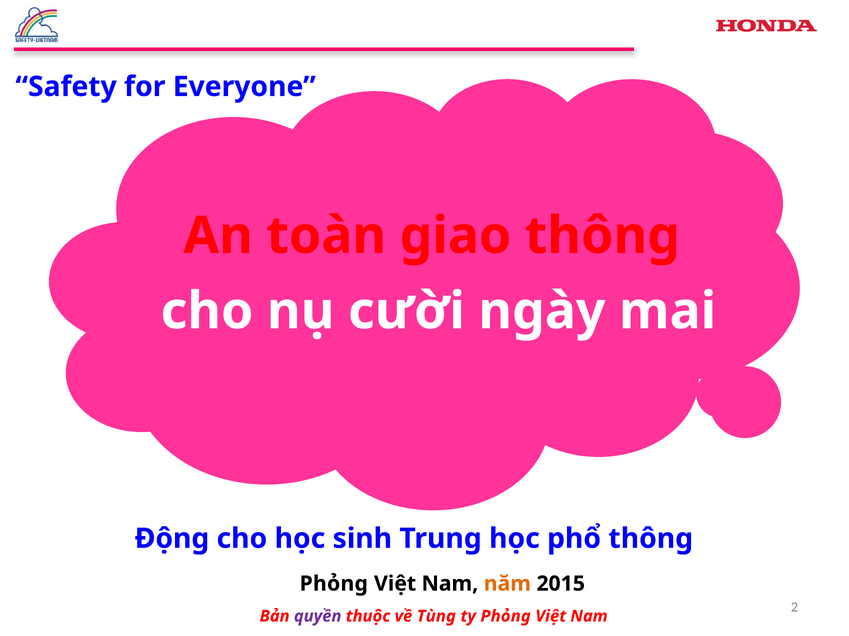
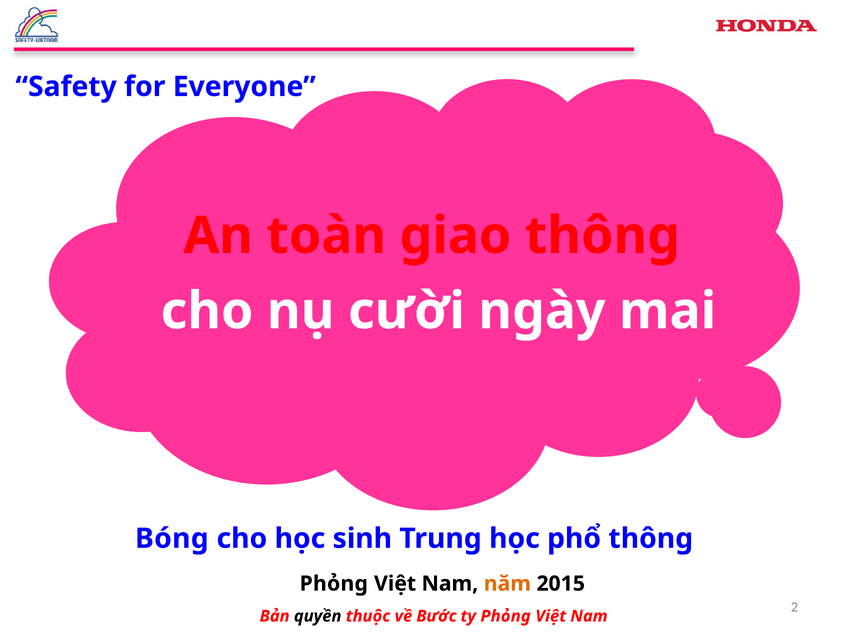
Động: Động -> Bóng
quyền colour: purple -> black
Tùng: Tùng -> Bước
